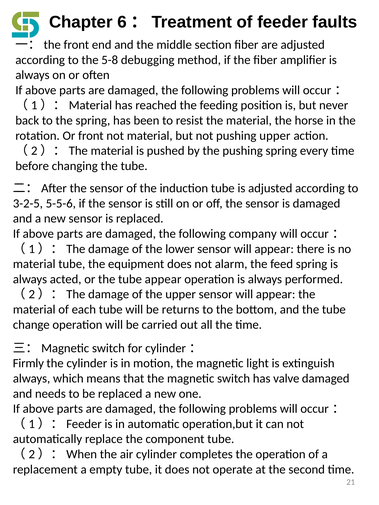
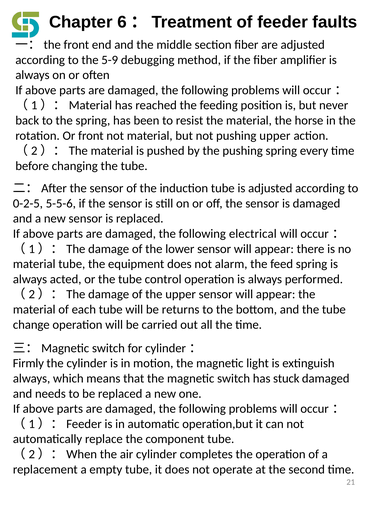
5-8: 5-8 -> 5-9
3-2-5: 3-2-5 -> 0-2-5
company: company -> electrical
tube appear: appear -> control
valve: valve -> stuck
